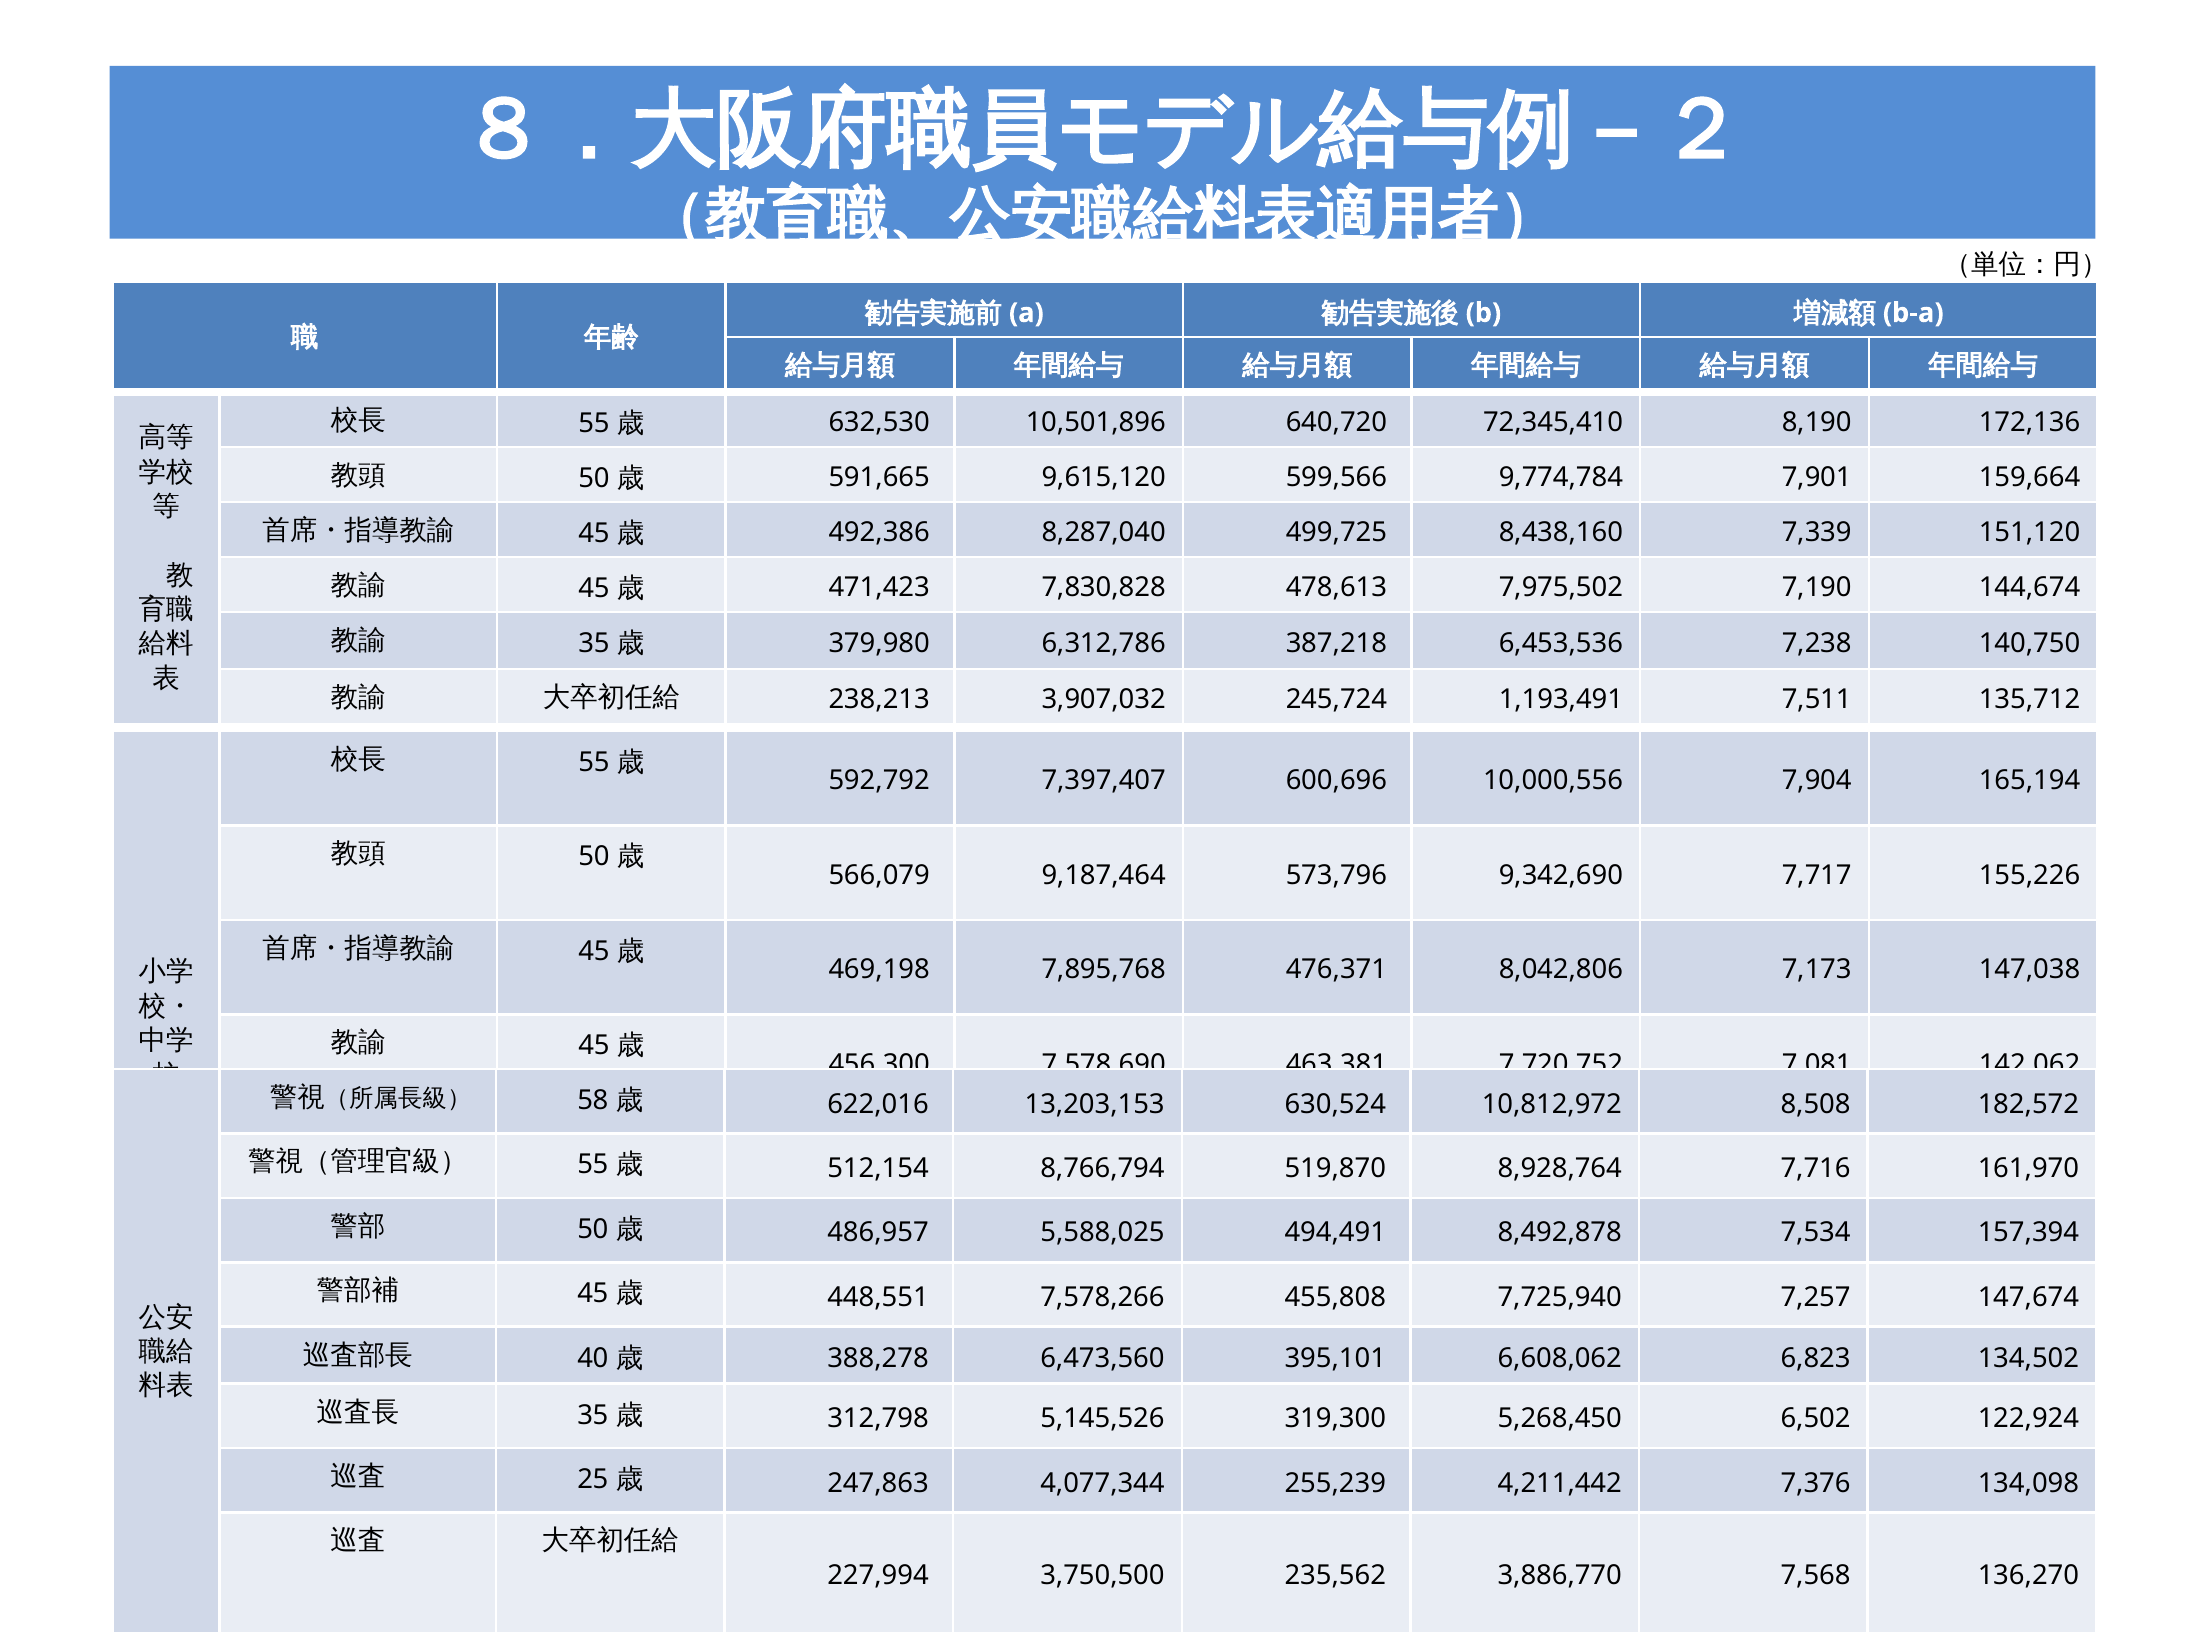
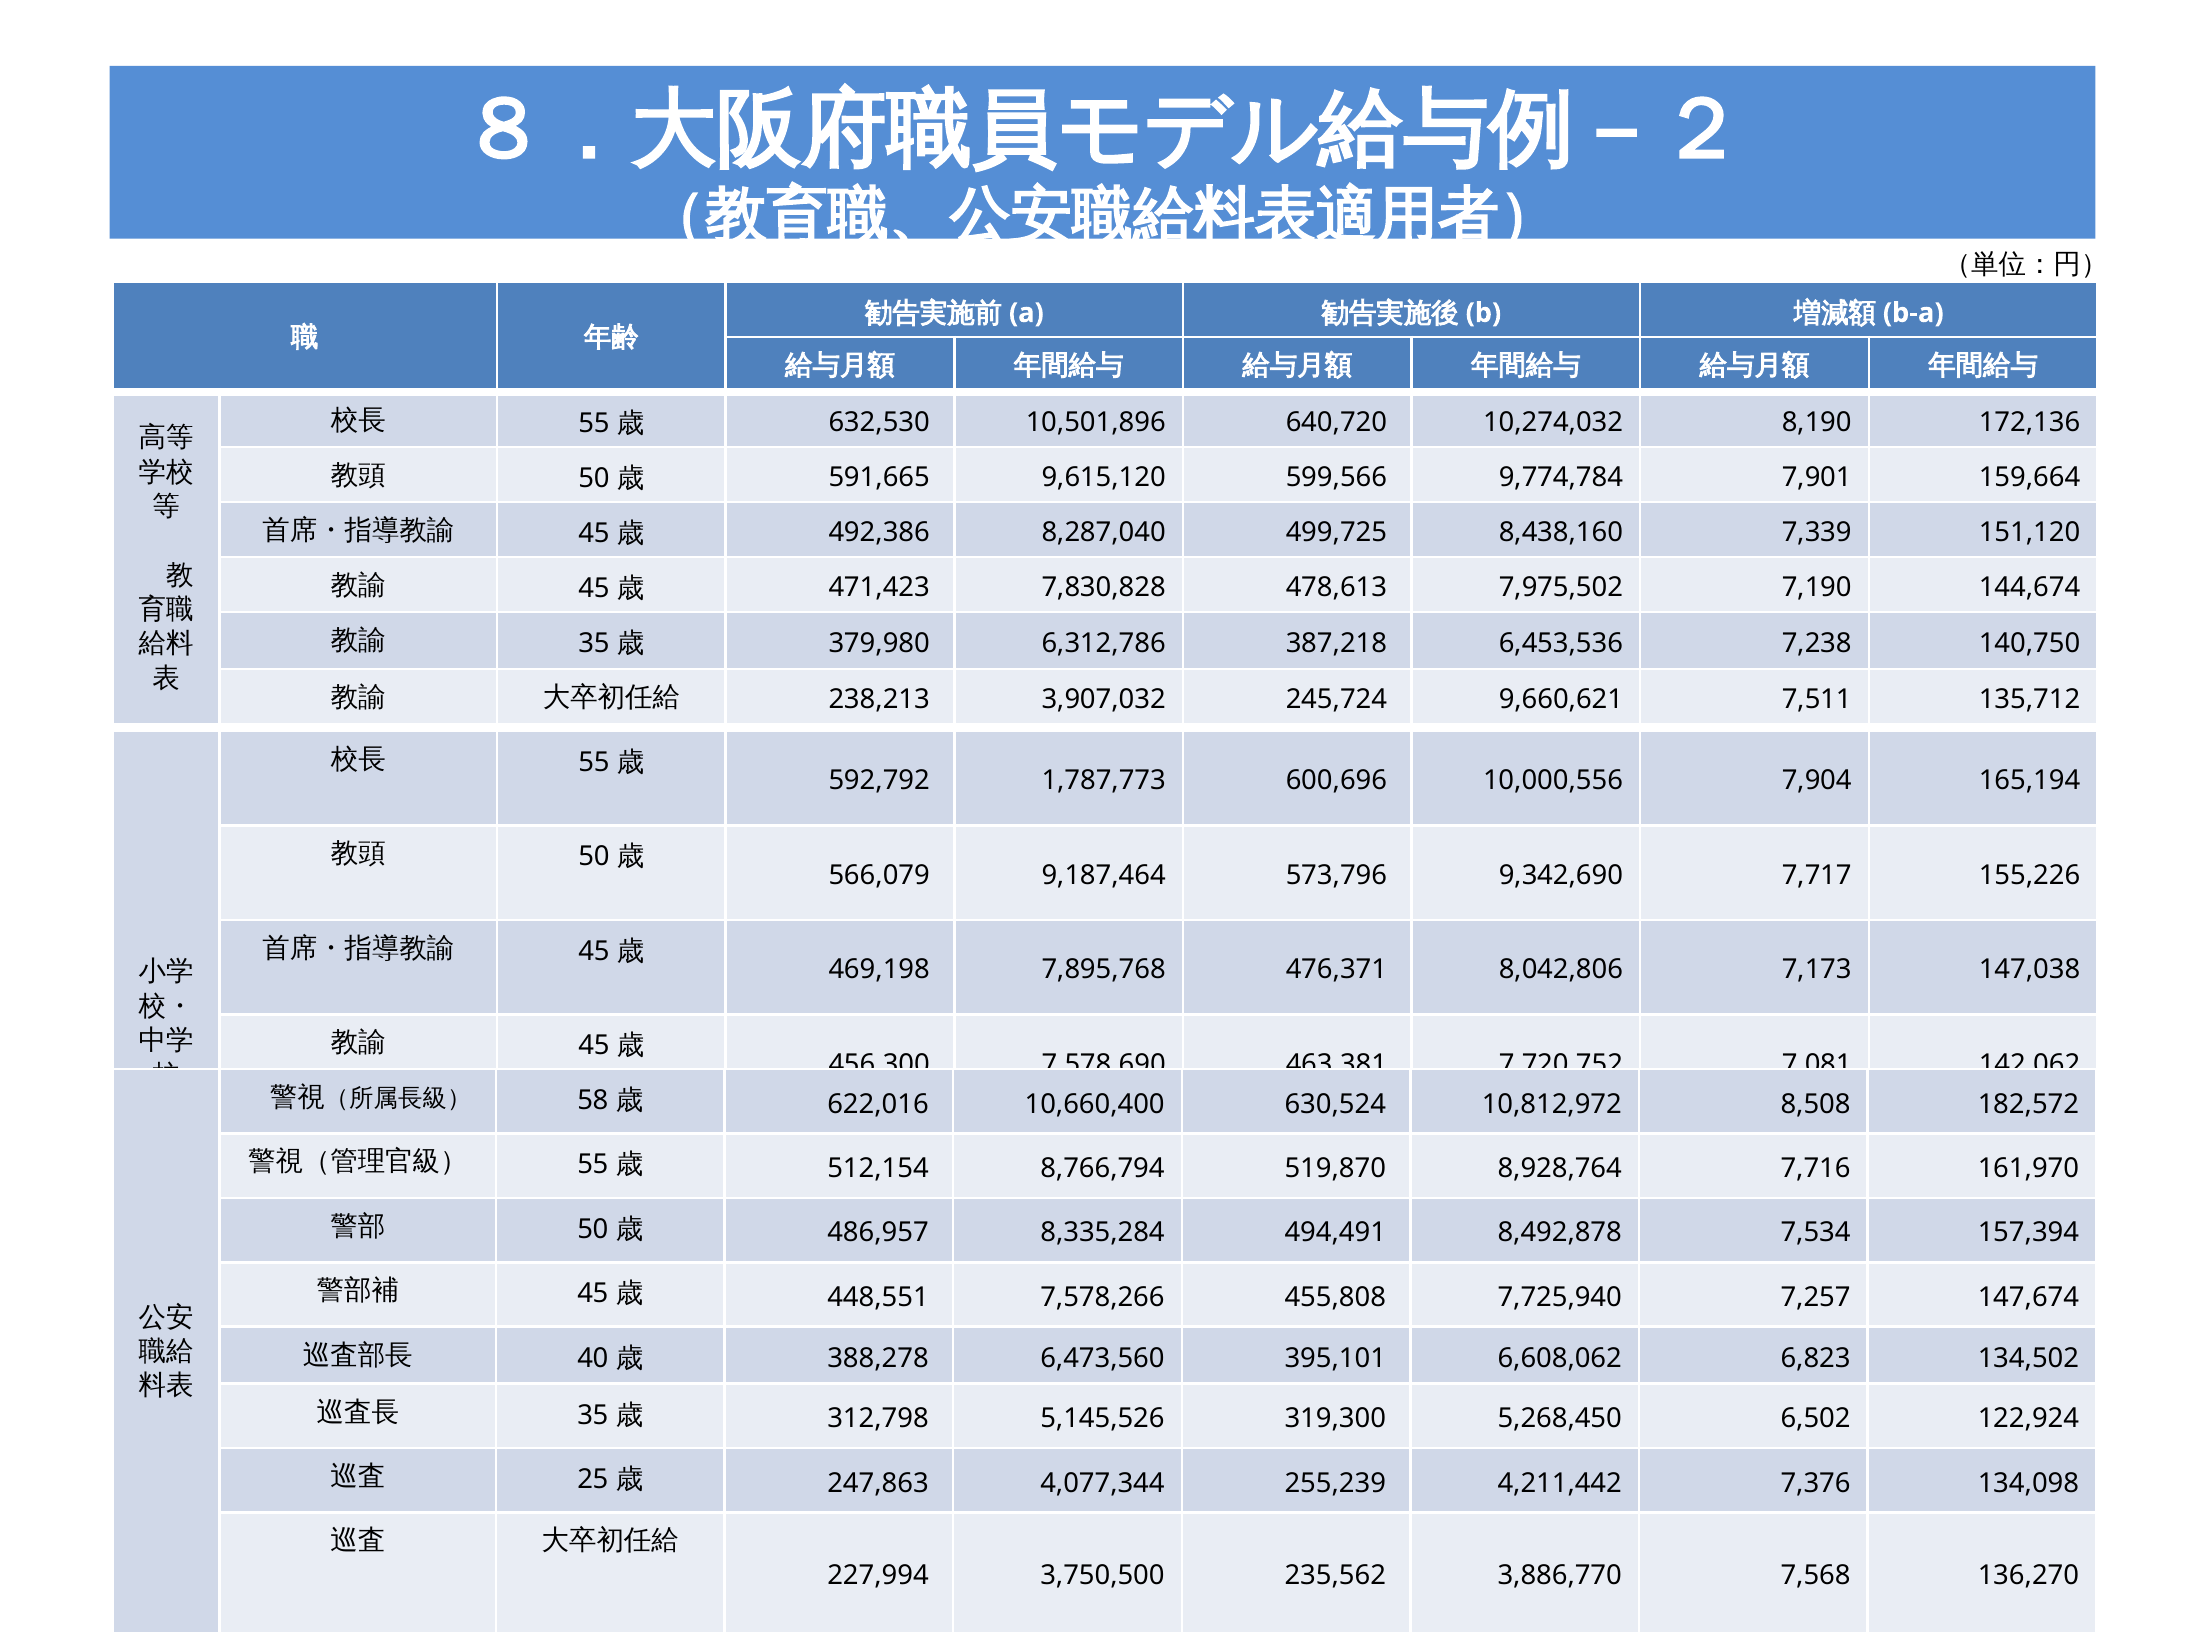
72,345,410: 72,345,410 -> 10,274,032
1,193,491: 1,193,491 -> 9,660,621
7,397,407: 7,397,407 -> 1,787,773
13,203,153: 13,203,153 -> 10,660,400
5,588,025: 5,588,025 -> 8,335,284
